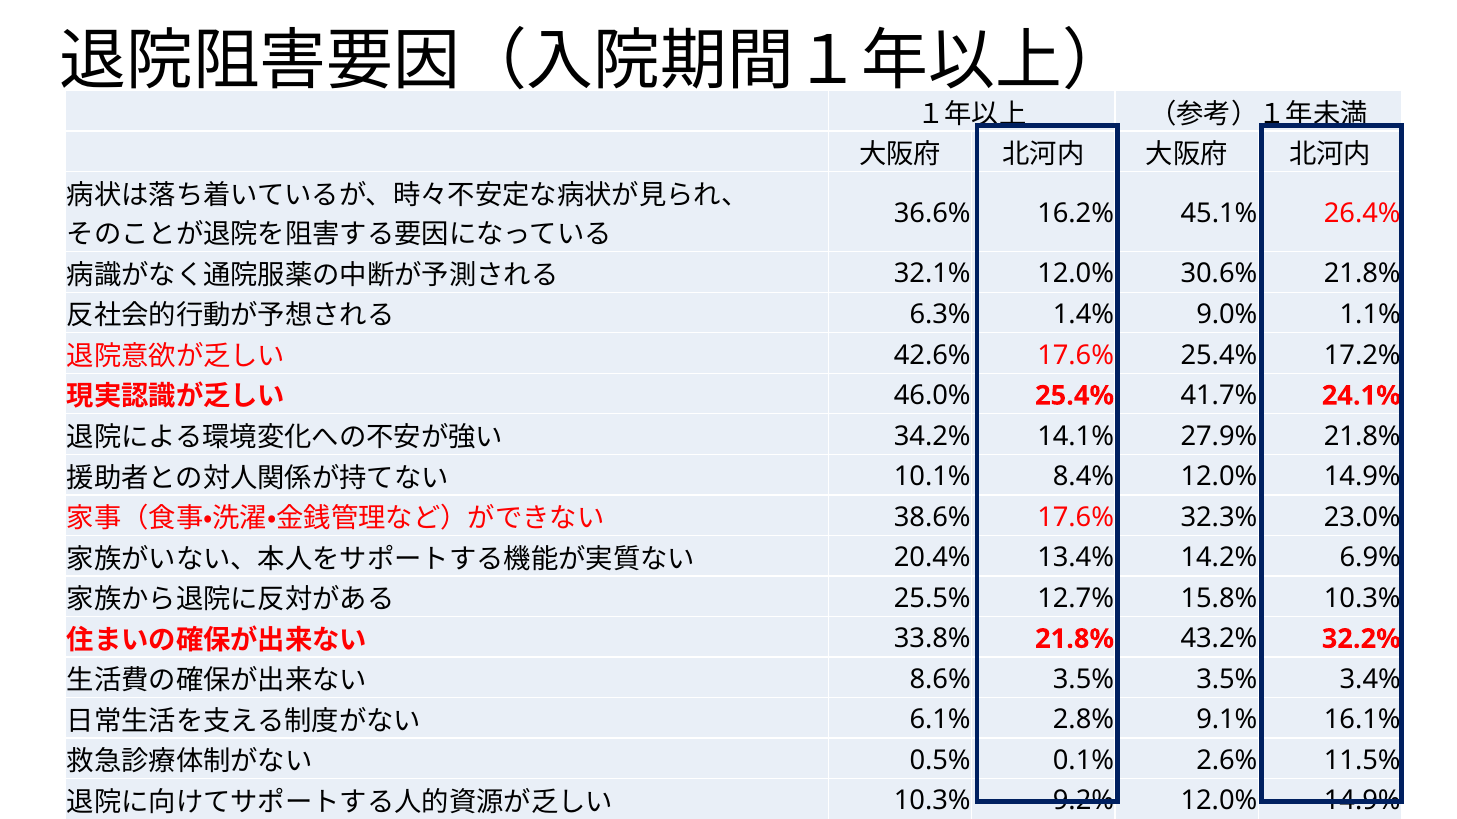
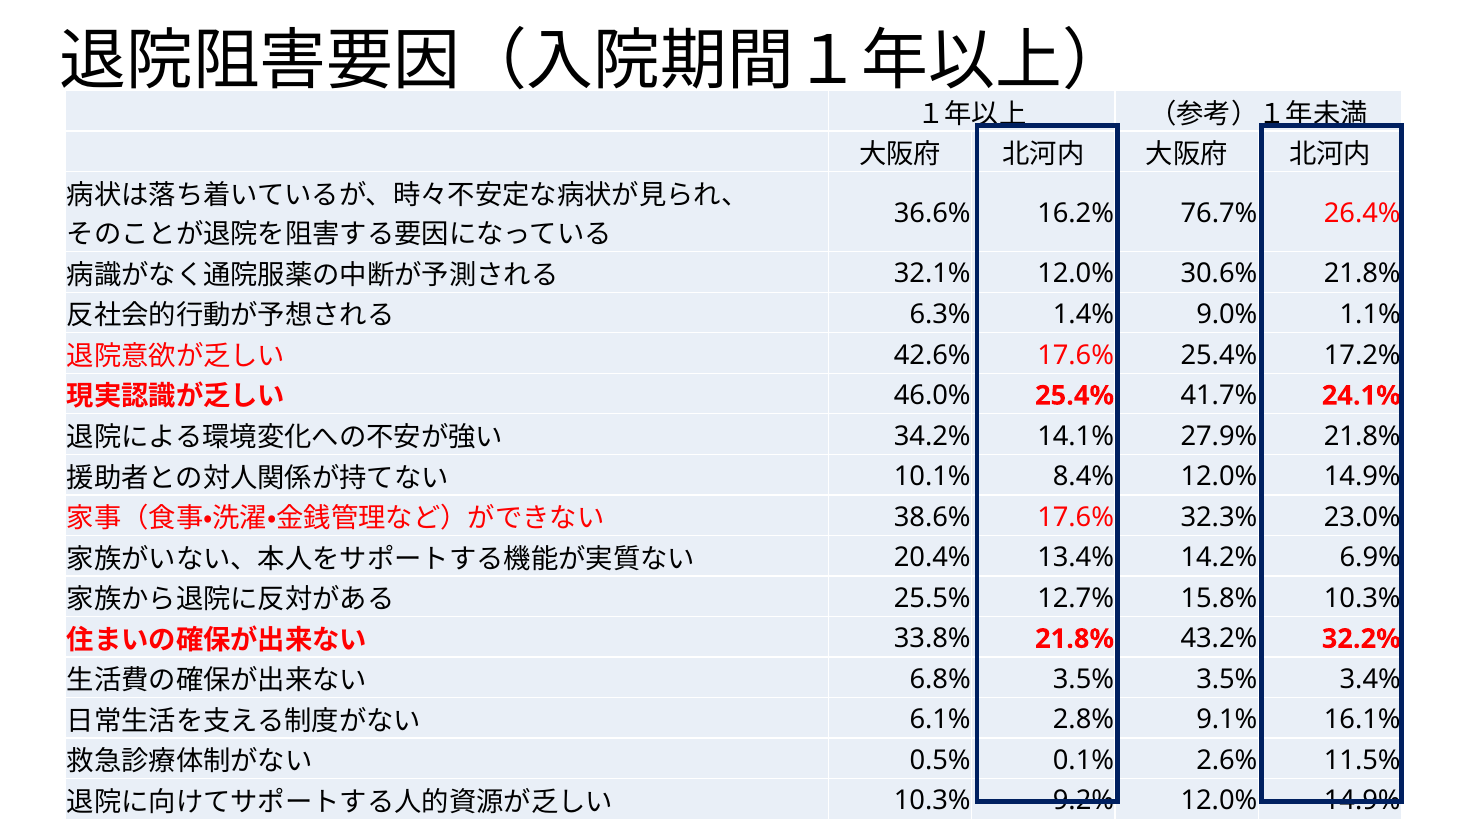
45.1%: 45.1% -> 76.7%
8.6%: 8.6% -> 6.8%
